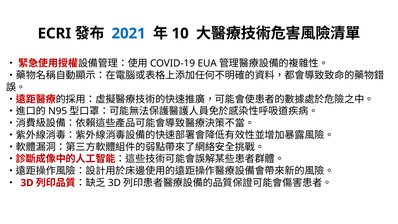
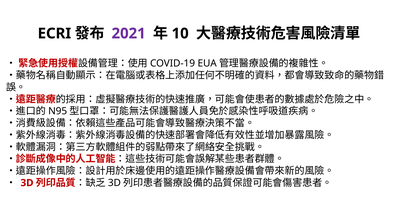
2021 colour: blue -> purple
